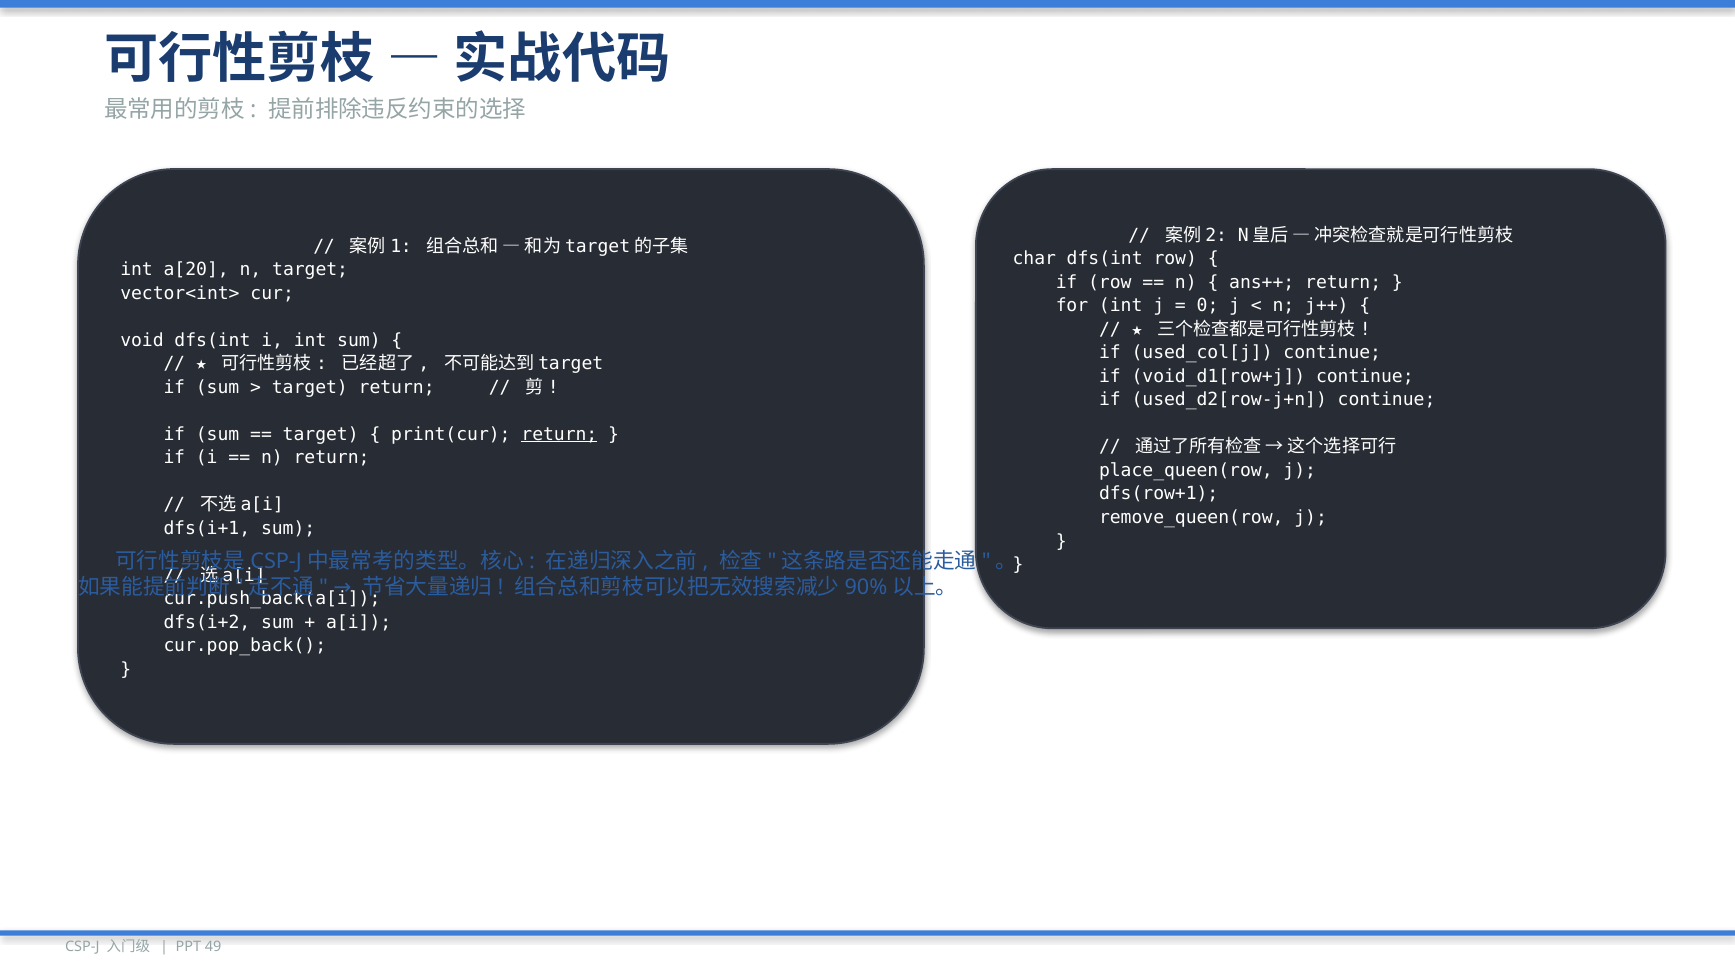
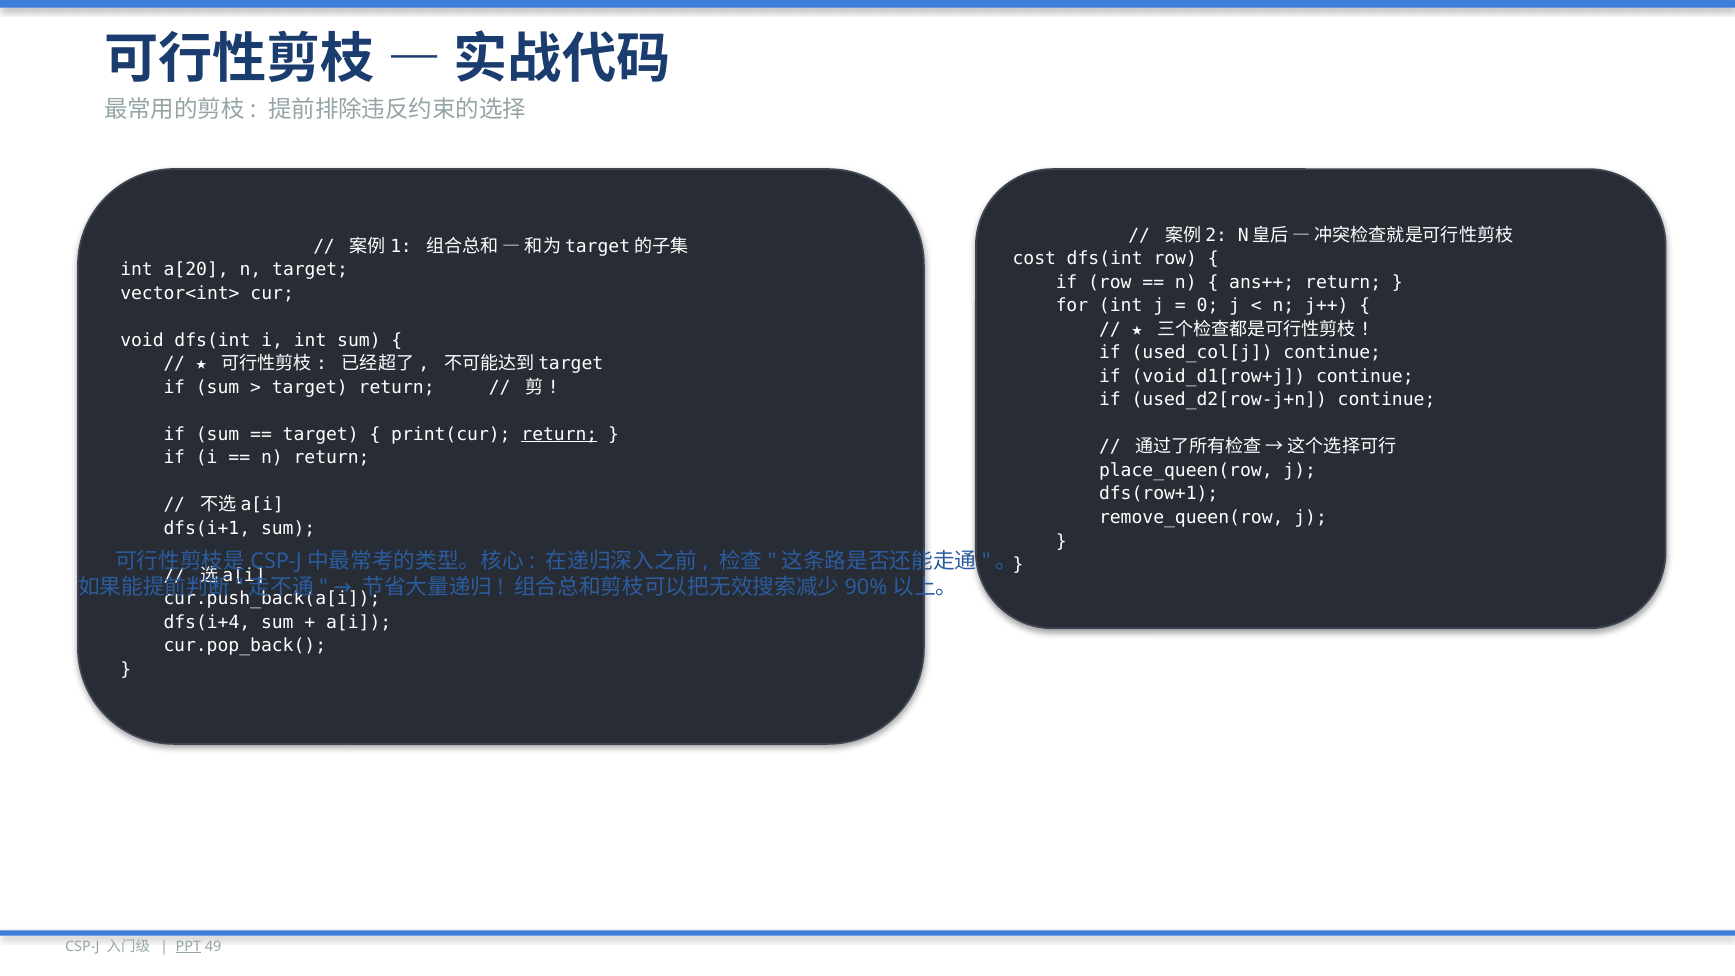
char: char -> cost
dfs(i+2: dfs(i+2 -> dfs(i+4
PPT underline: none -> present
